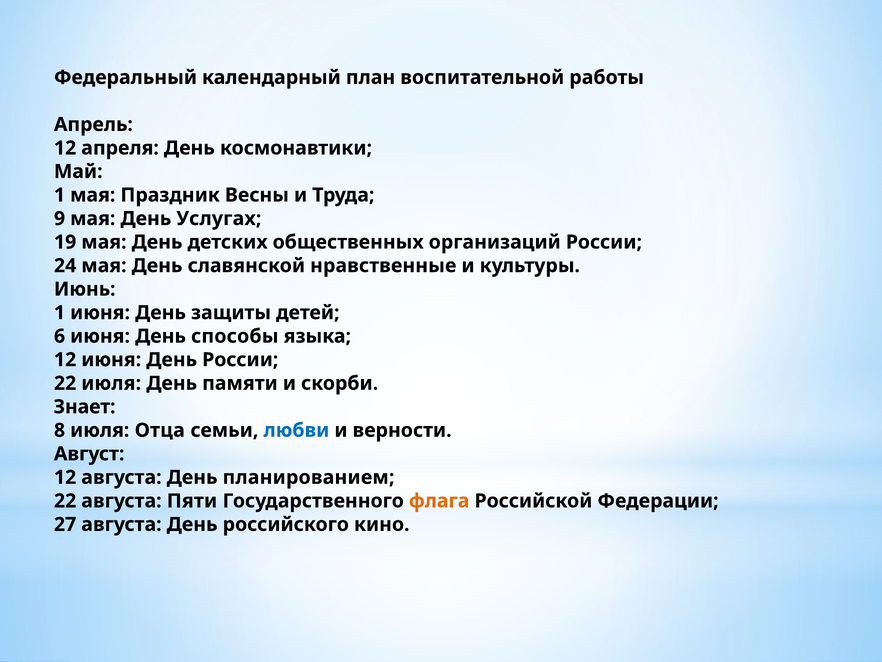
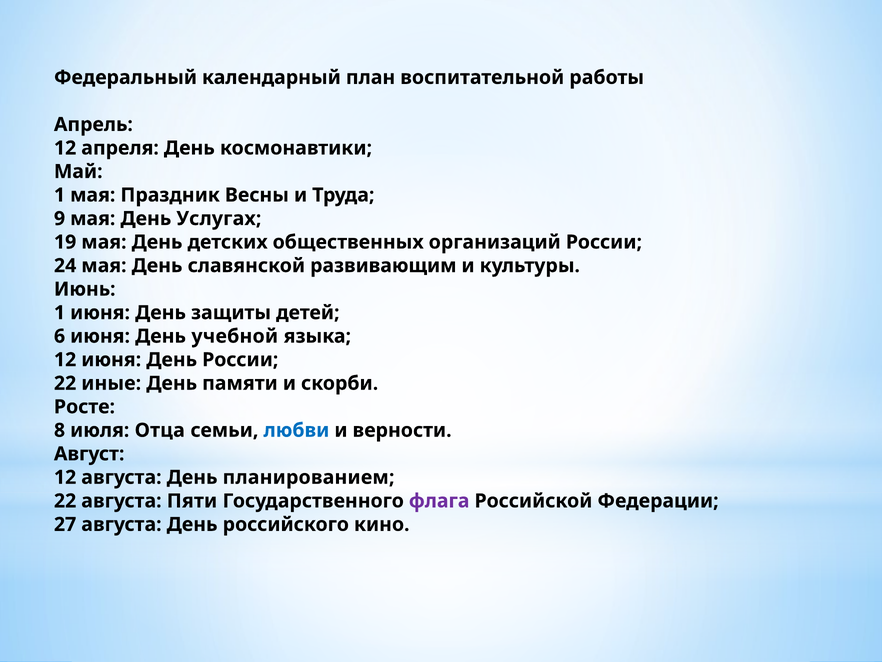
нравственные: нравственные -> развивающим
способы: способы -> учебной
22 июля: июля -> иные
Знает: Знает -> Росте
флага colour: orange -> purple
